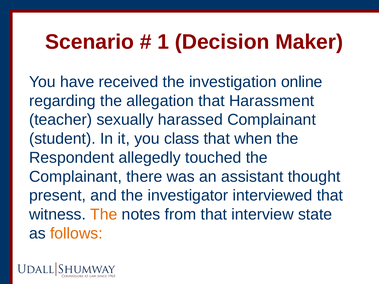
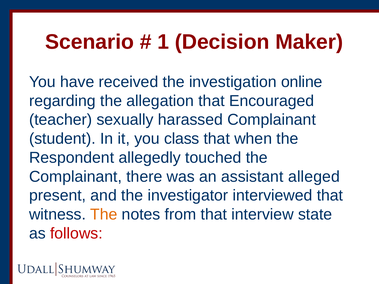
Harassment: Harassment -> Encouraged
thought: thought -> alleged
follows colour: orange -> red
